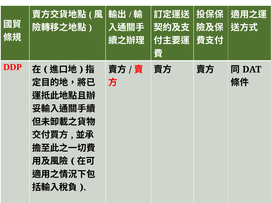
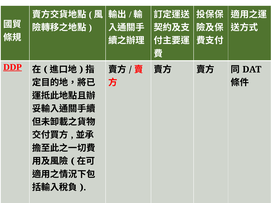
DDP underline: none -> present
